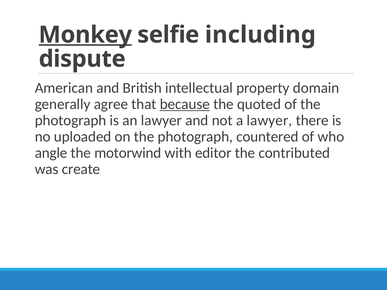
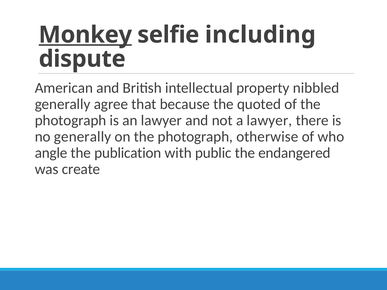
domain: domain -> nibbled
because underline: present -> none
no uploaded: uploaded -> generally
countered: countered -> otherwise
motorwind: motorwind -> publication
editor: editor -> public
contributed: contributed -> endangered
